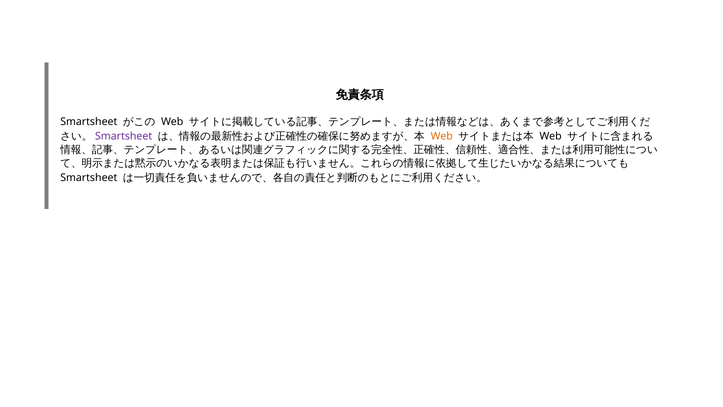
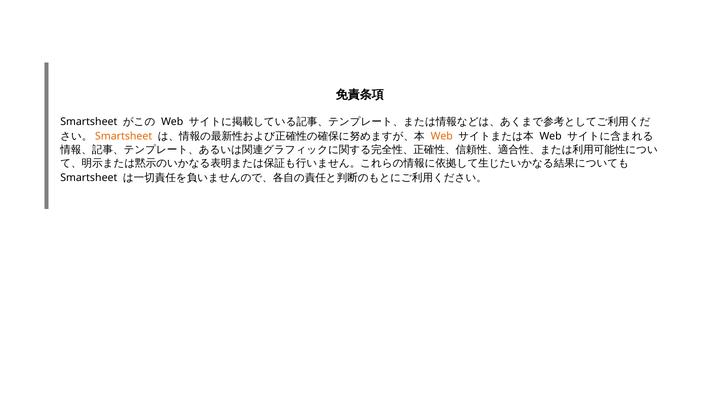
Smartsheet at (124, 136) colour: purple -> orange
